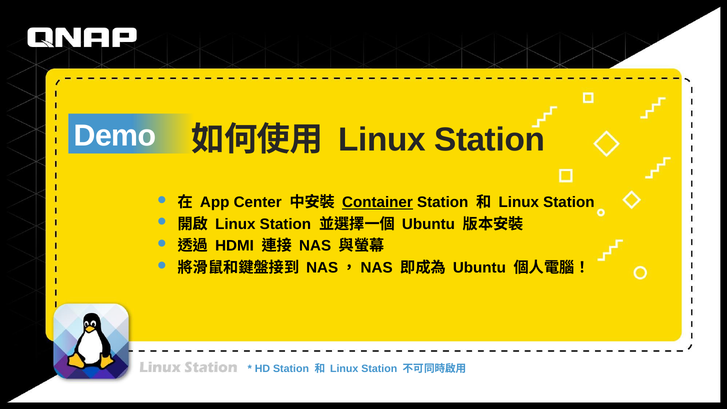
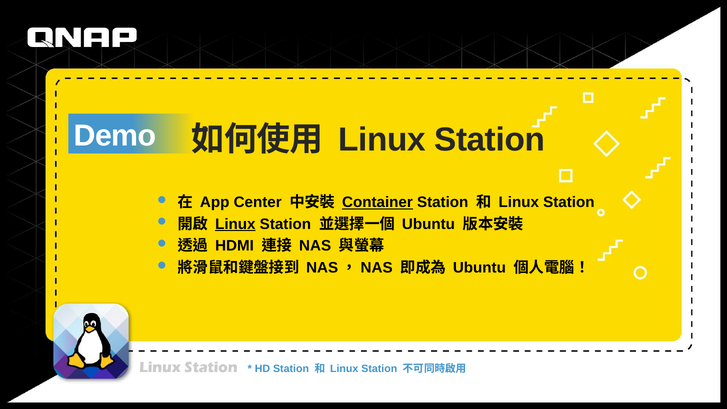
Linux at (235, 224) underline: none -> present
